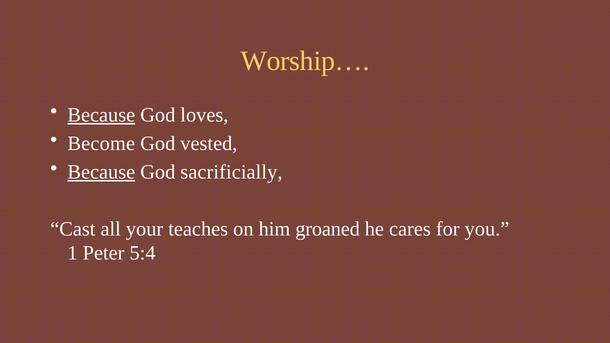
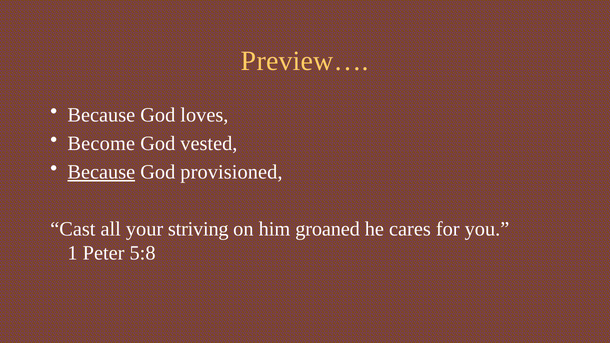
Worship…: Worship… -> Preview…
Because at (101, 115) underline: present -> none
sacrificially: sacrificially -> provisioned
teaches: teaches -> striving
5:4: 5:4 -> 5:8
